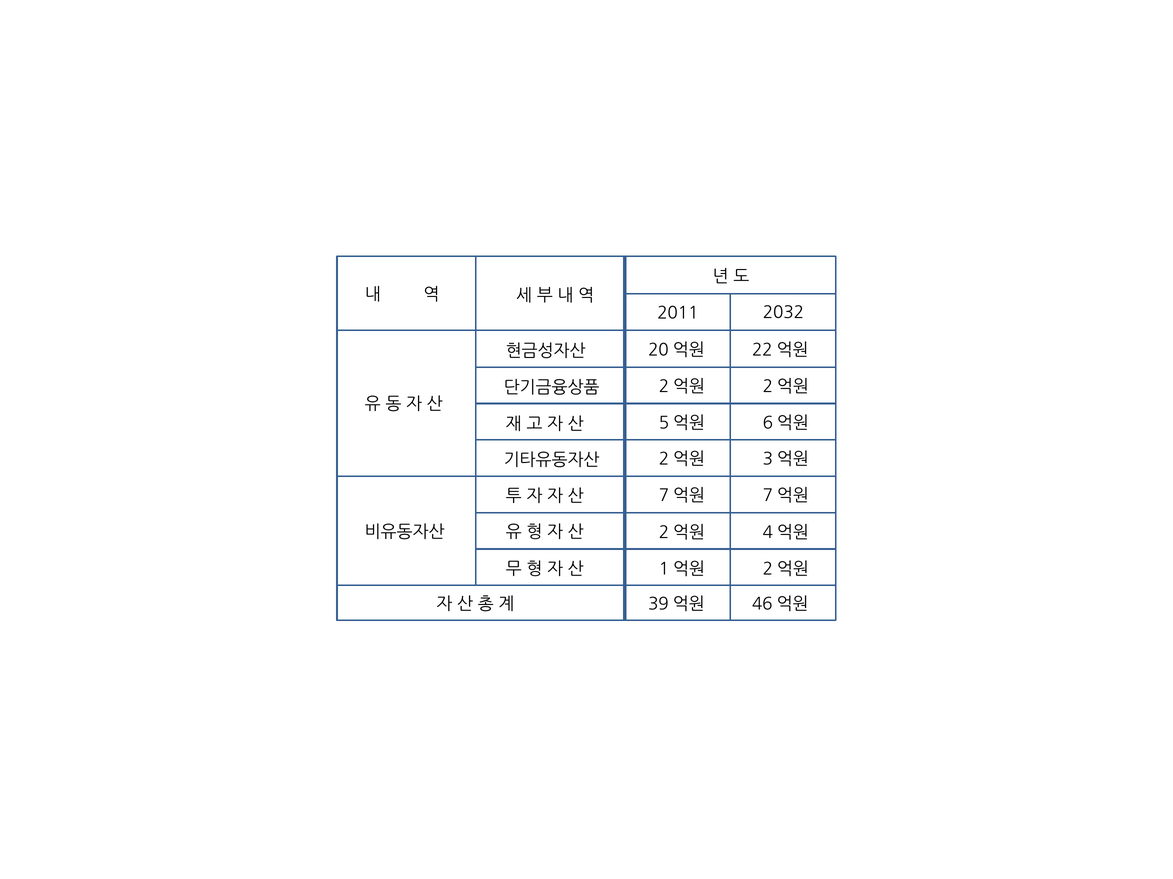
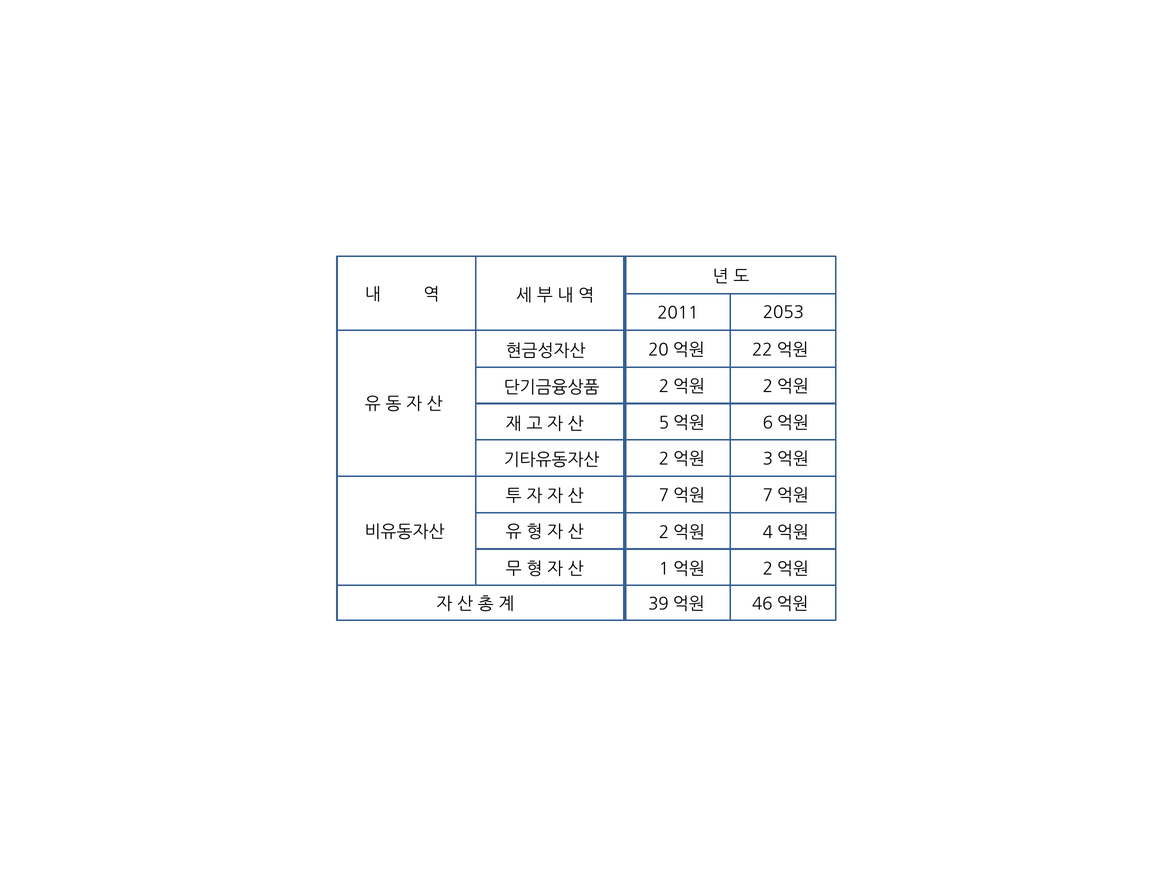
2032: 2032 -> 2053
